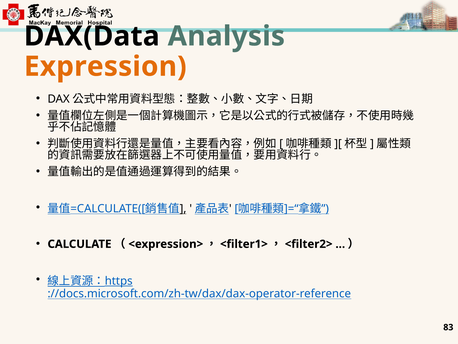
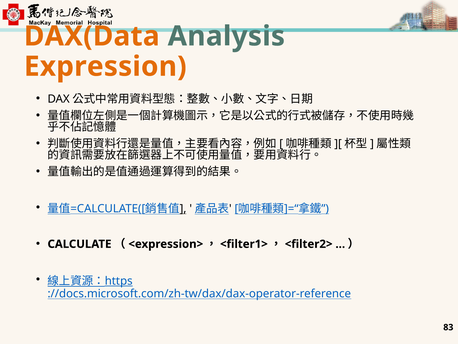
DAX(Data colour: black -> orange
